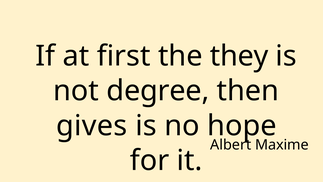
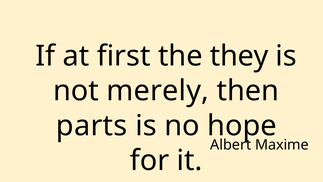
degree: degree -> merely
gives: gives -> parts
